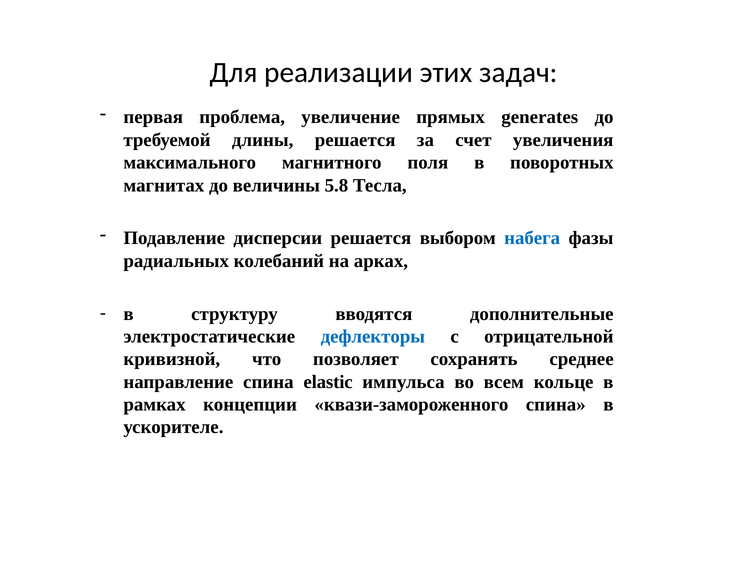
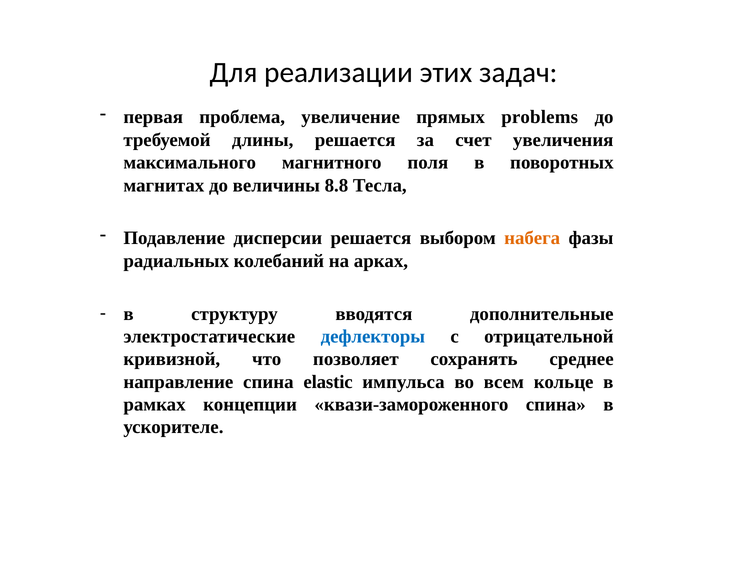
generates: generates -> problems
5.8: 5.8 -> 8.8
набега colour: blue -> orange
